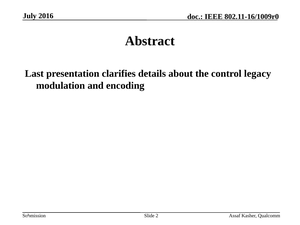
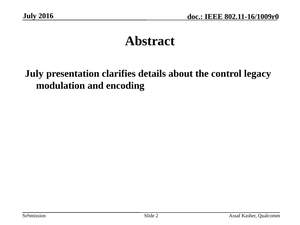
Last at (34, 73): Last -> July
